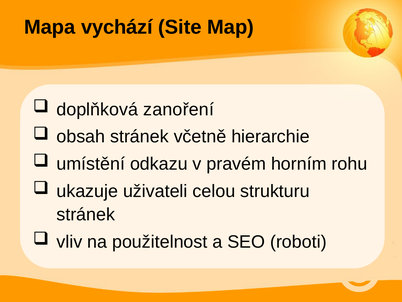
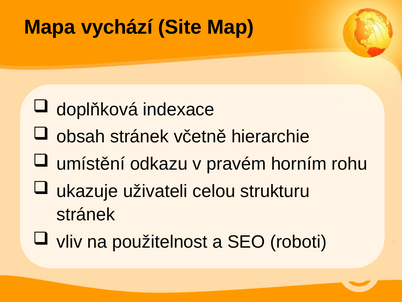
zanoření: zanoření -> indexace
